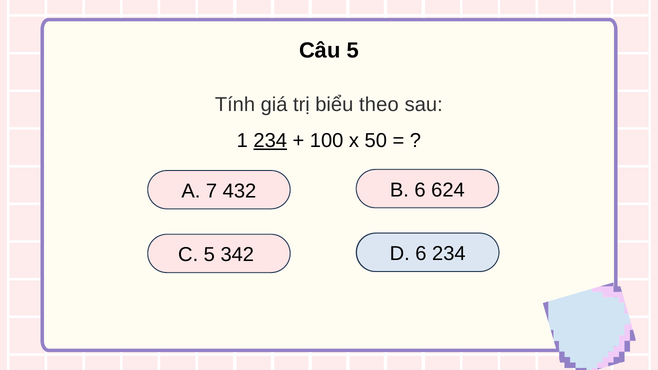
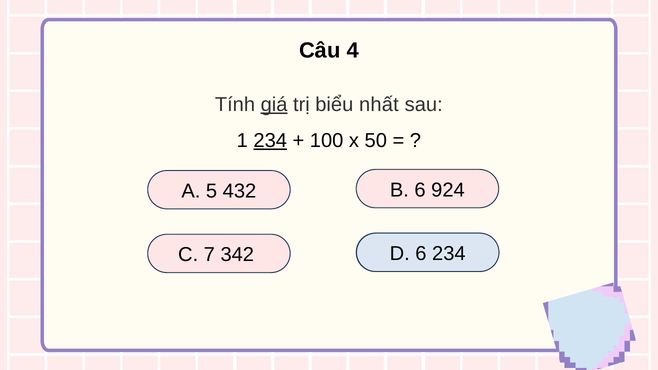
Câu 5: 5 -> 4
giá underline: none -> present
theo: theo -> nhất
7: 7 -> 5
624: 624 -> 924
C 5: 5 -> 7
